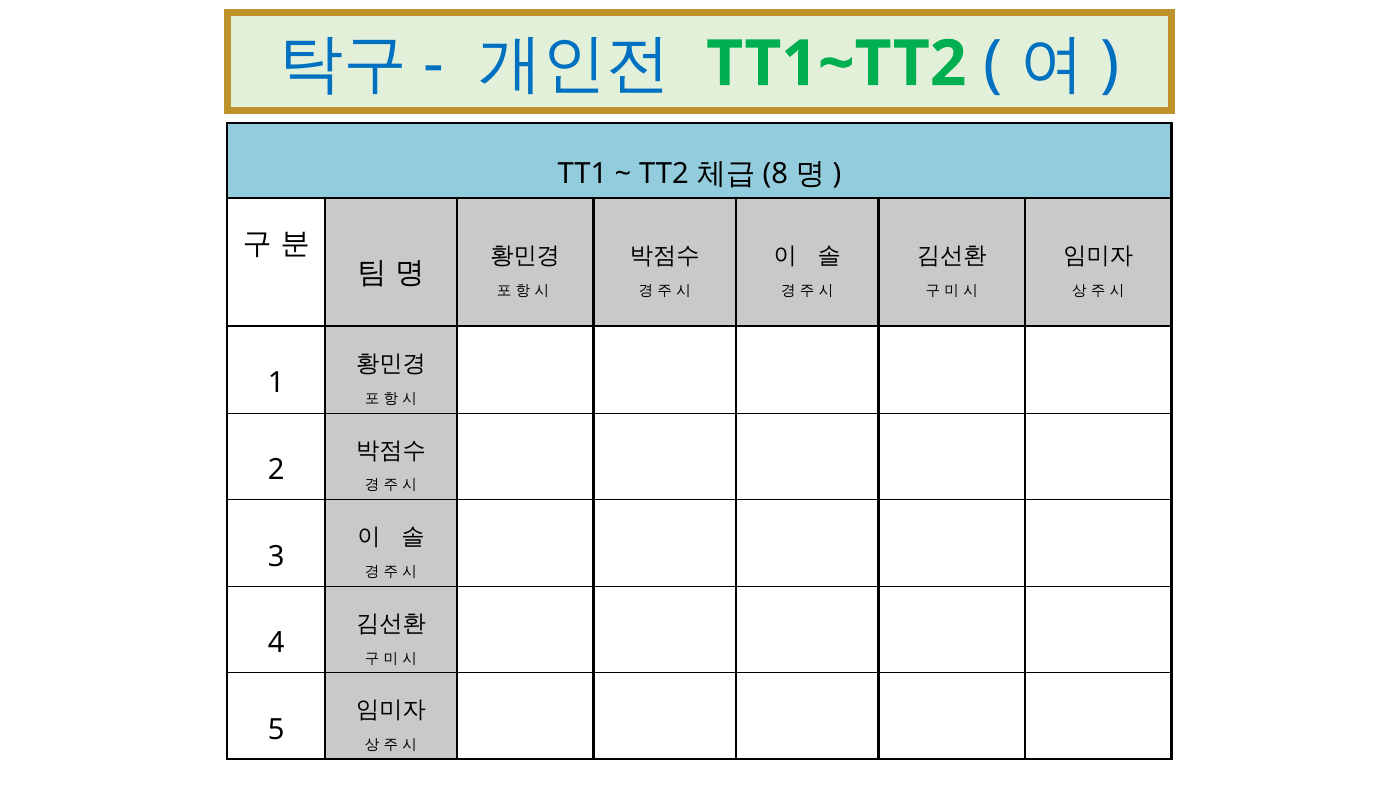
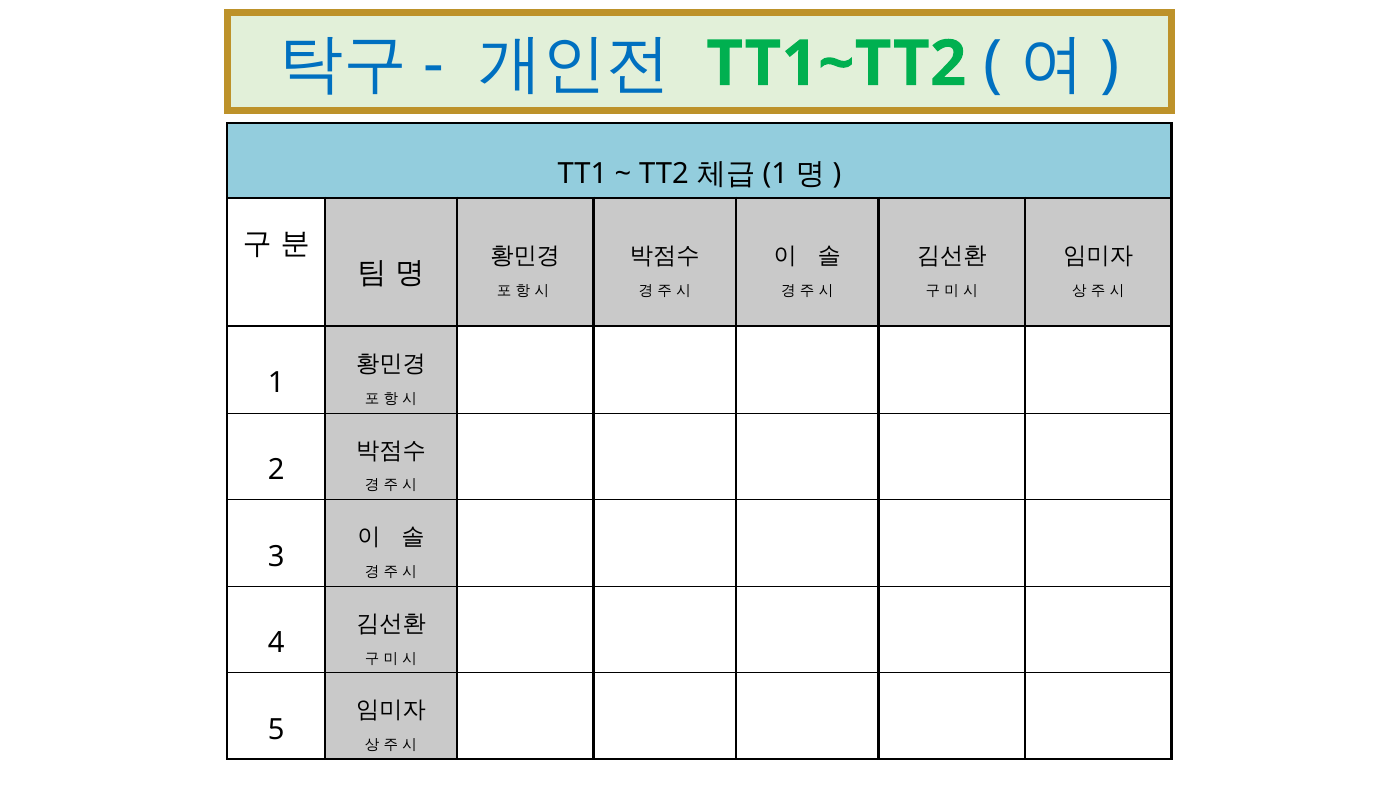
8 at (775, 174): 8 -> 1
